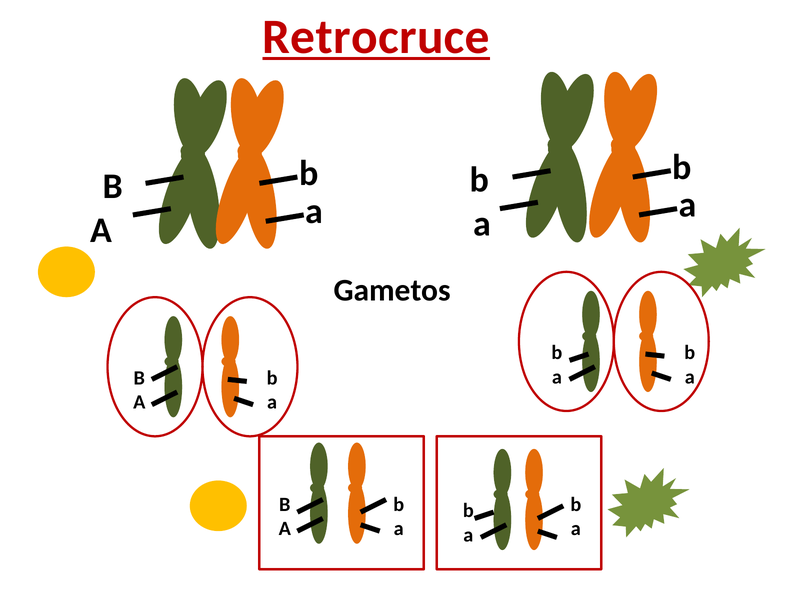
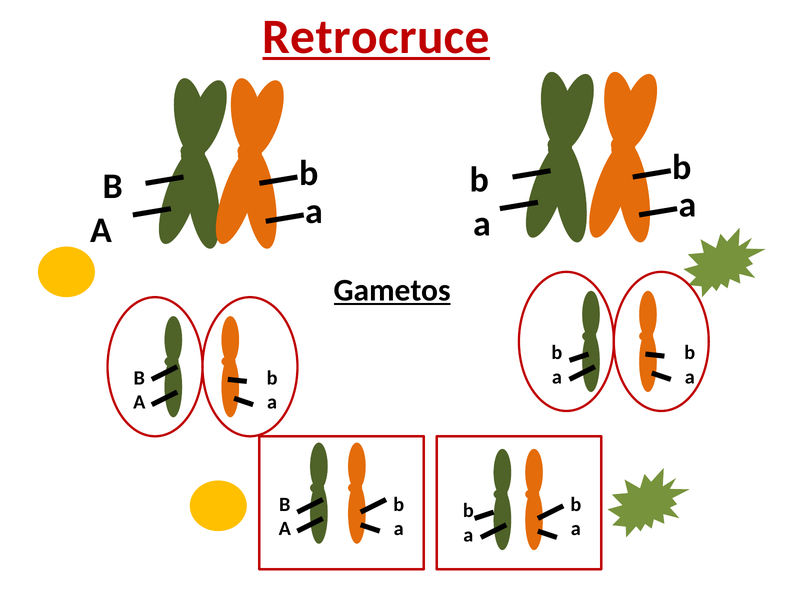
Gametos underline: none -> present
